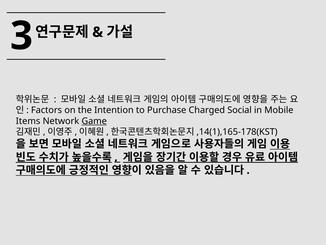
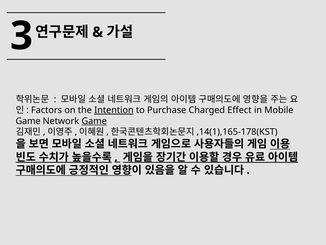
Intention underline: none -> present
Social: Social -> Effect
Items at (28, 121): Items -> Game
